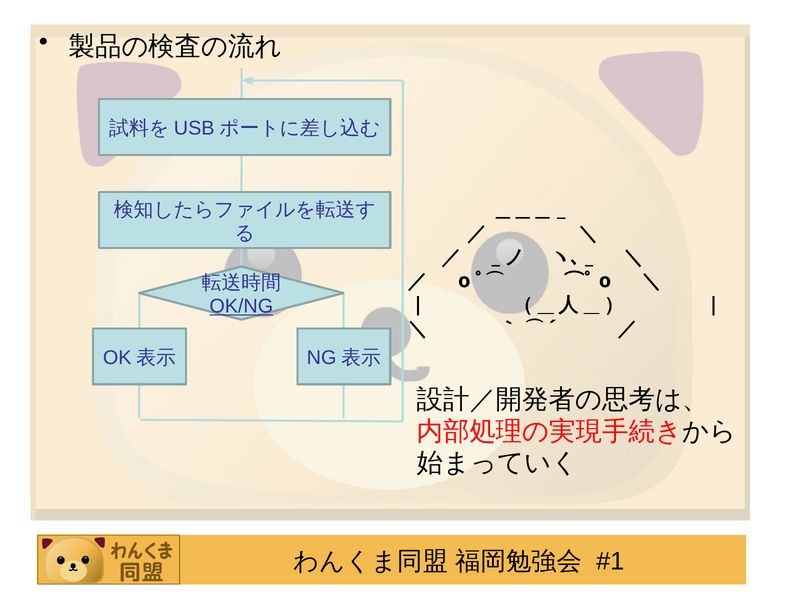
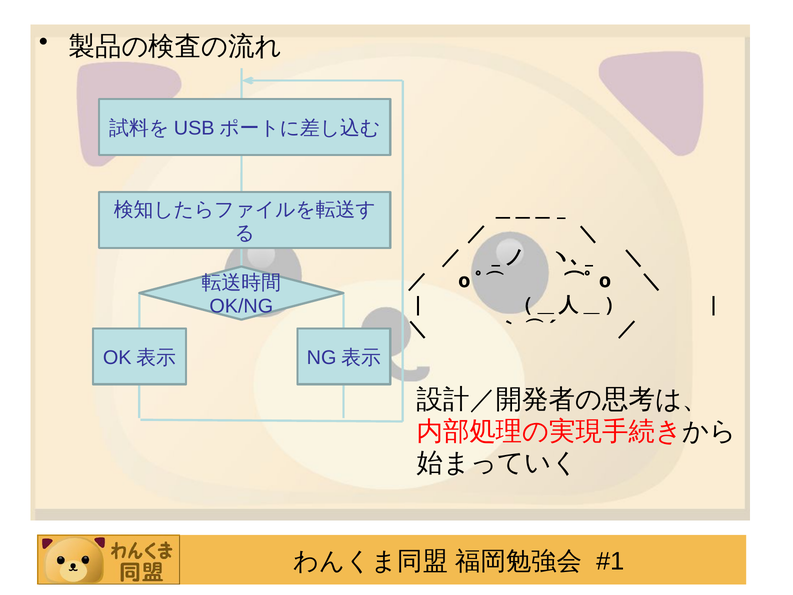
OK/NG underline: present -> none
